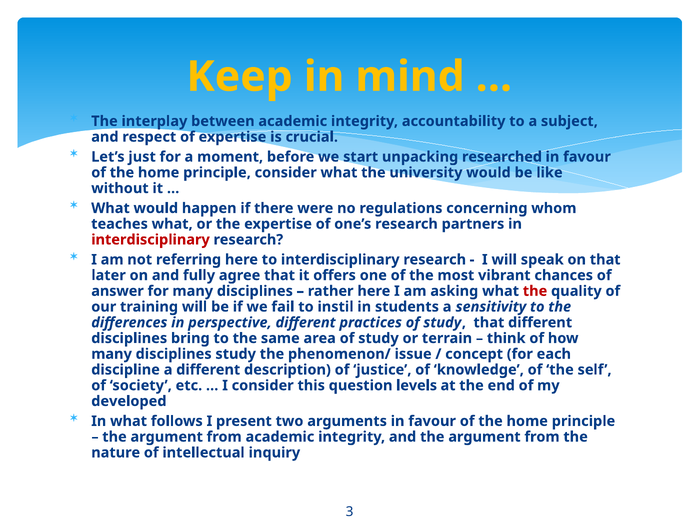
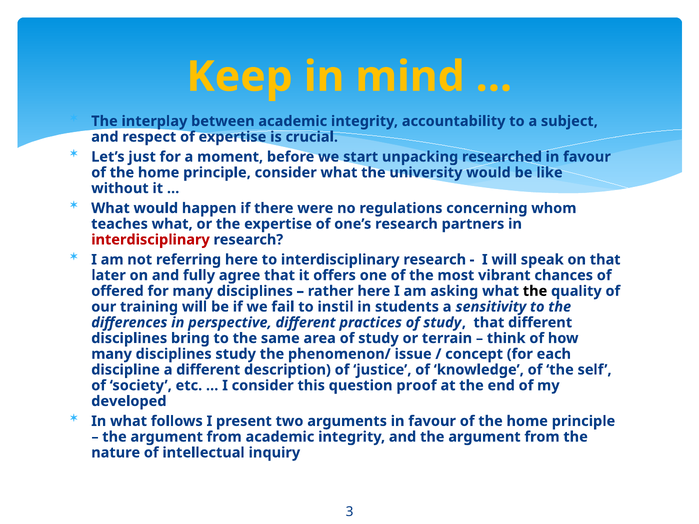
answer: answer -> offered
the at (535, 291) colour: red -> black
levels: levels -> proof
